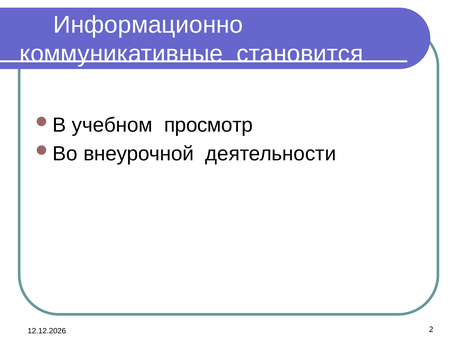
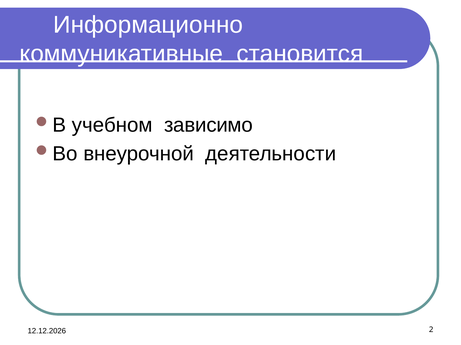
просмотр: просмотр -> зависимо
